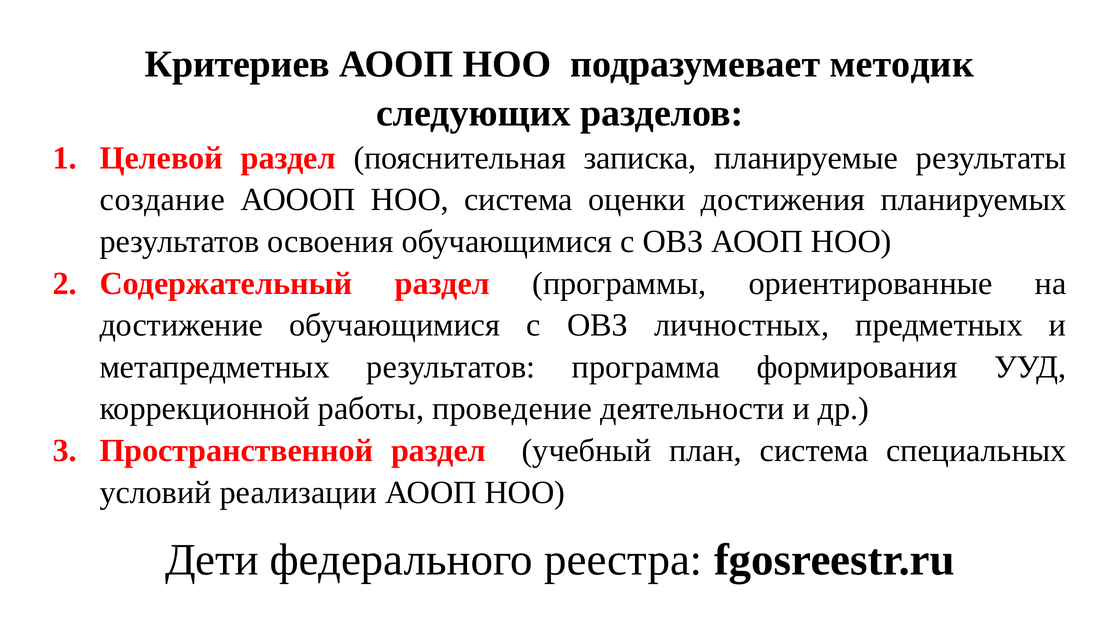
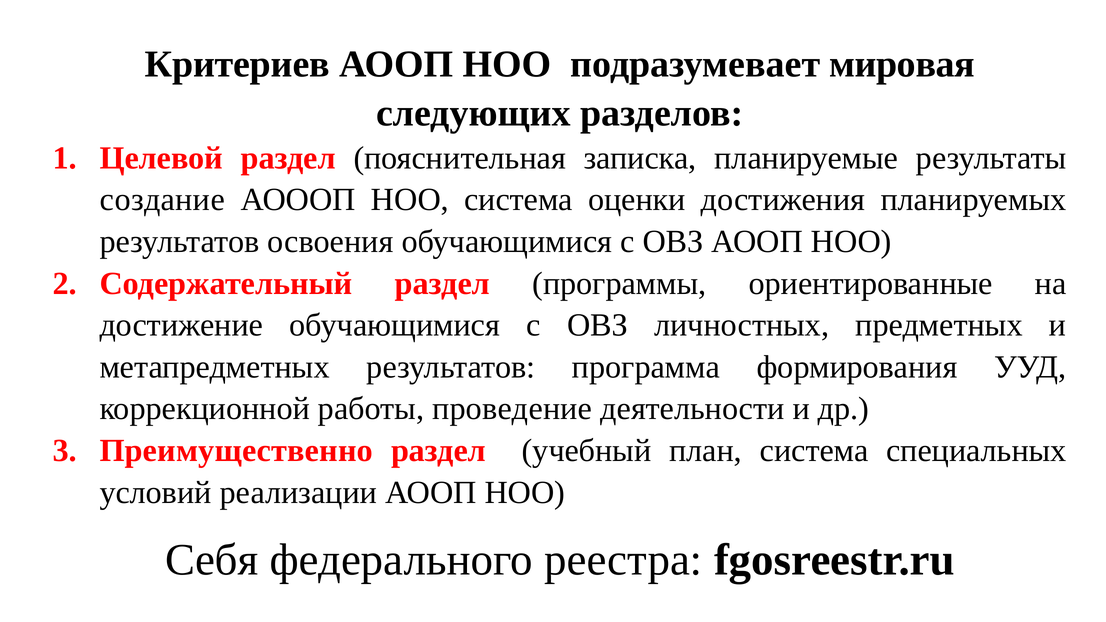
методик: методик -> мировая
Пространственной: Пространственной -> Преимущественно
Дети: Дети -> Себя
